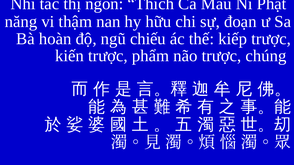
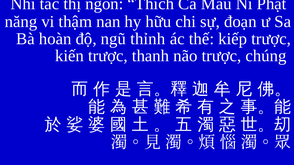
chiếu: chiếu -> thỉnh
phẩm: phẩm -> thanh
